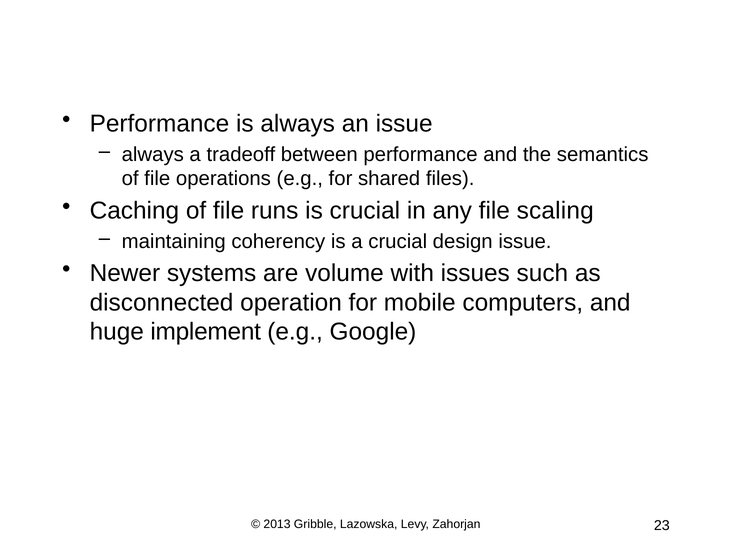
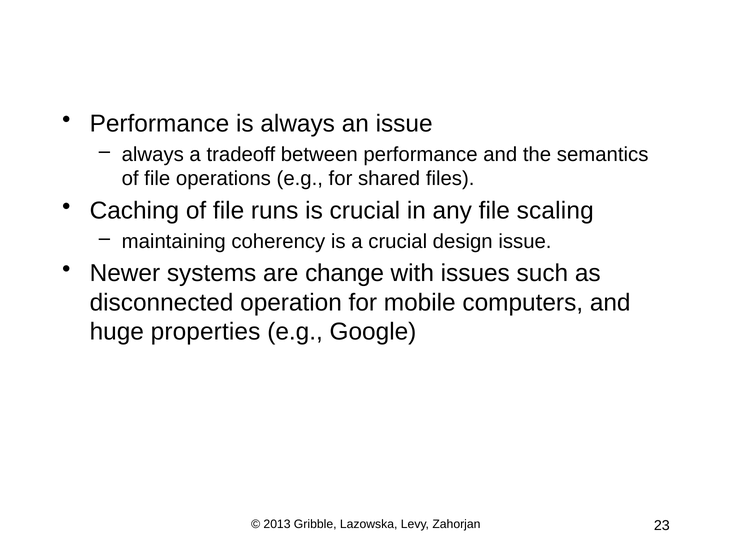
volume: volume -> change
implement: implement -> properties
